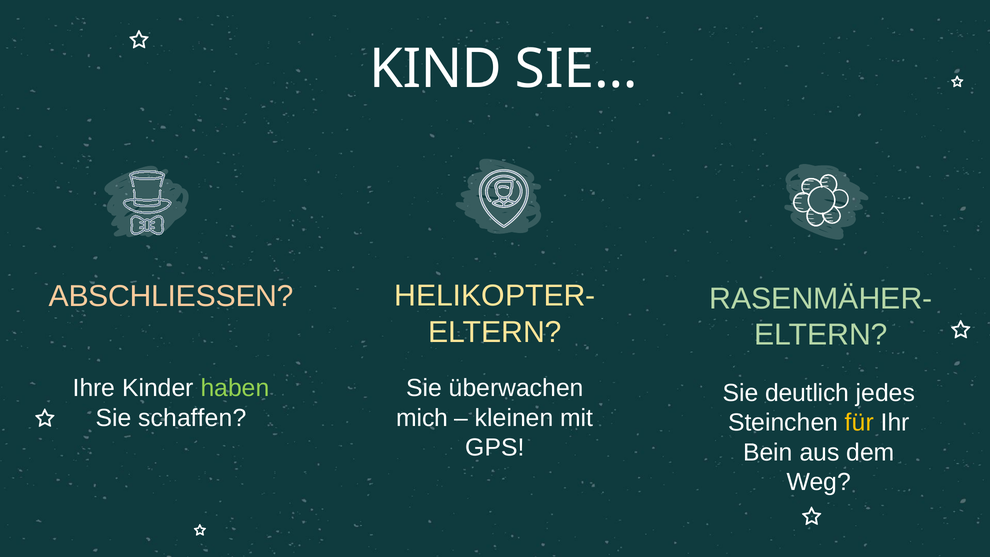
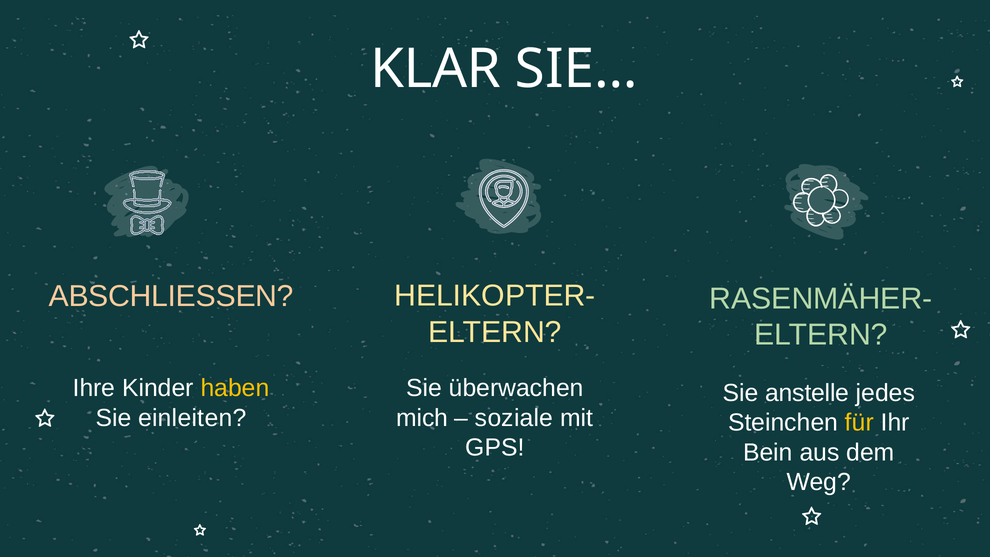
KIND: KIND -> KLAR
haben colour: light green -> yellow
deutlich: deutlich -> anstelle
schaffen: schaffen -> einleiten
kleinen: kleinen -> soziale
